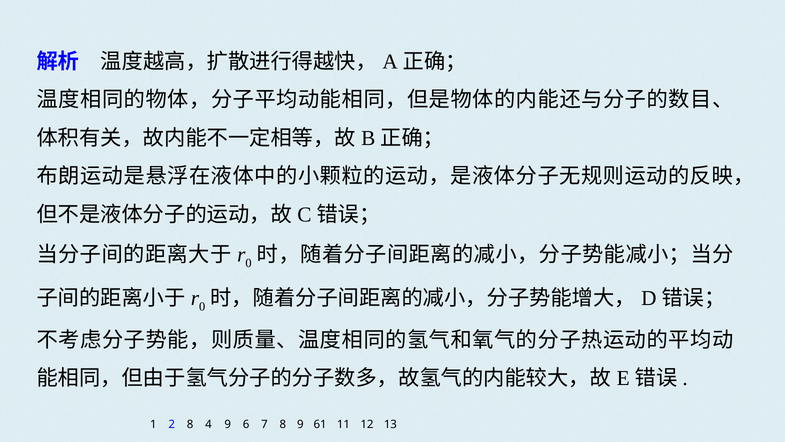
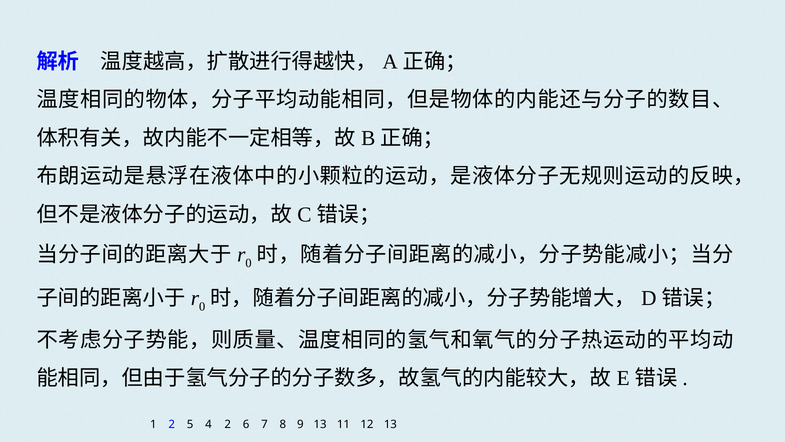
2 8: 8 -> 5
4 9: 9 -> 2
9 61: 61 -> 13
